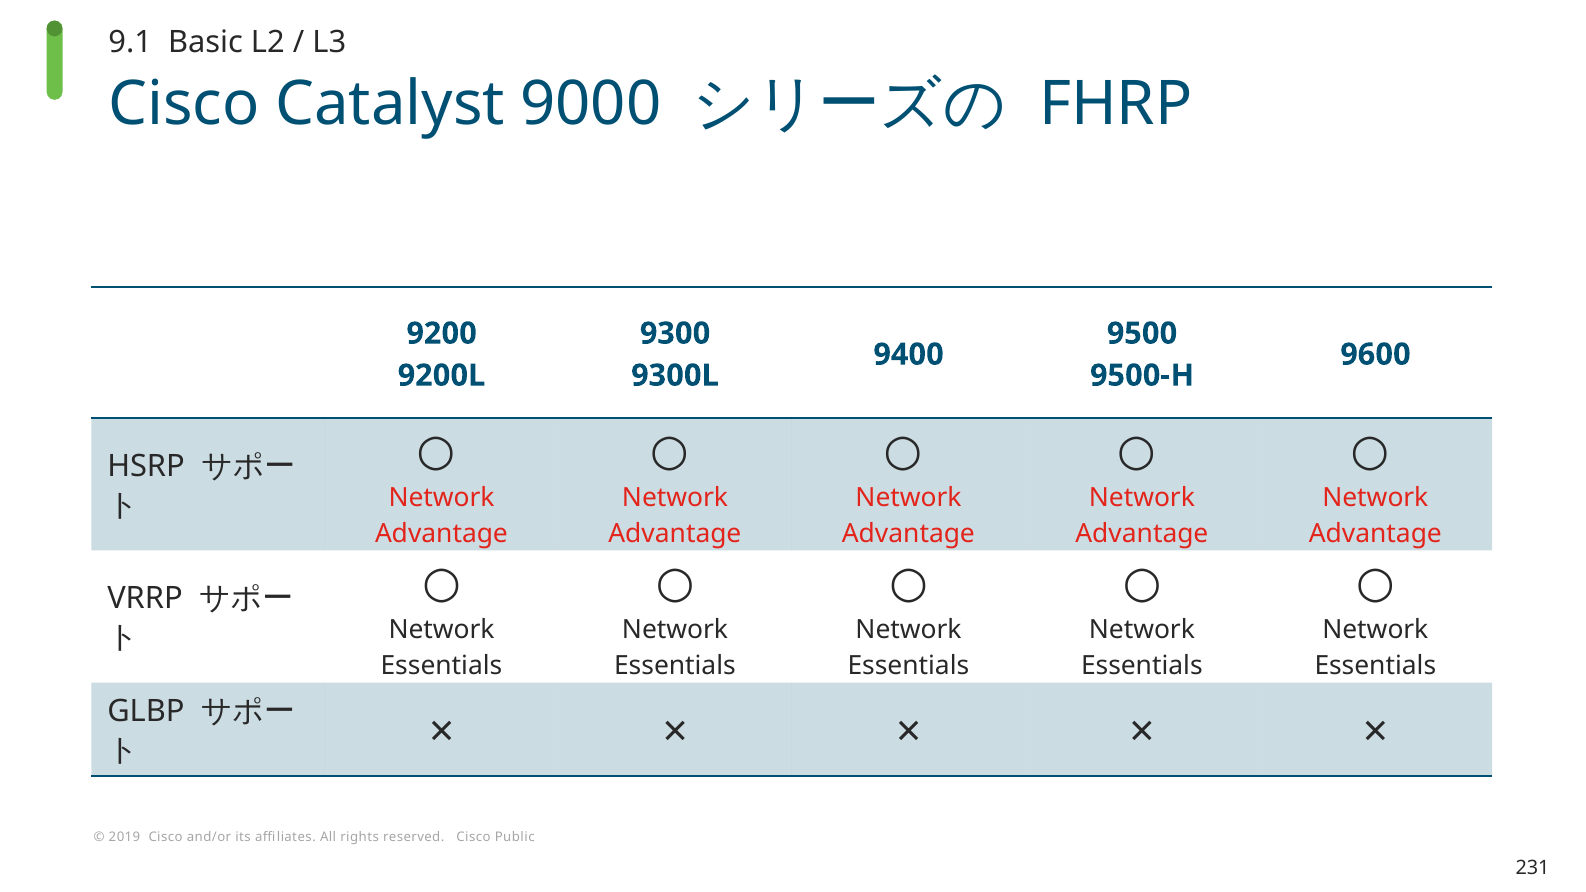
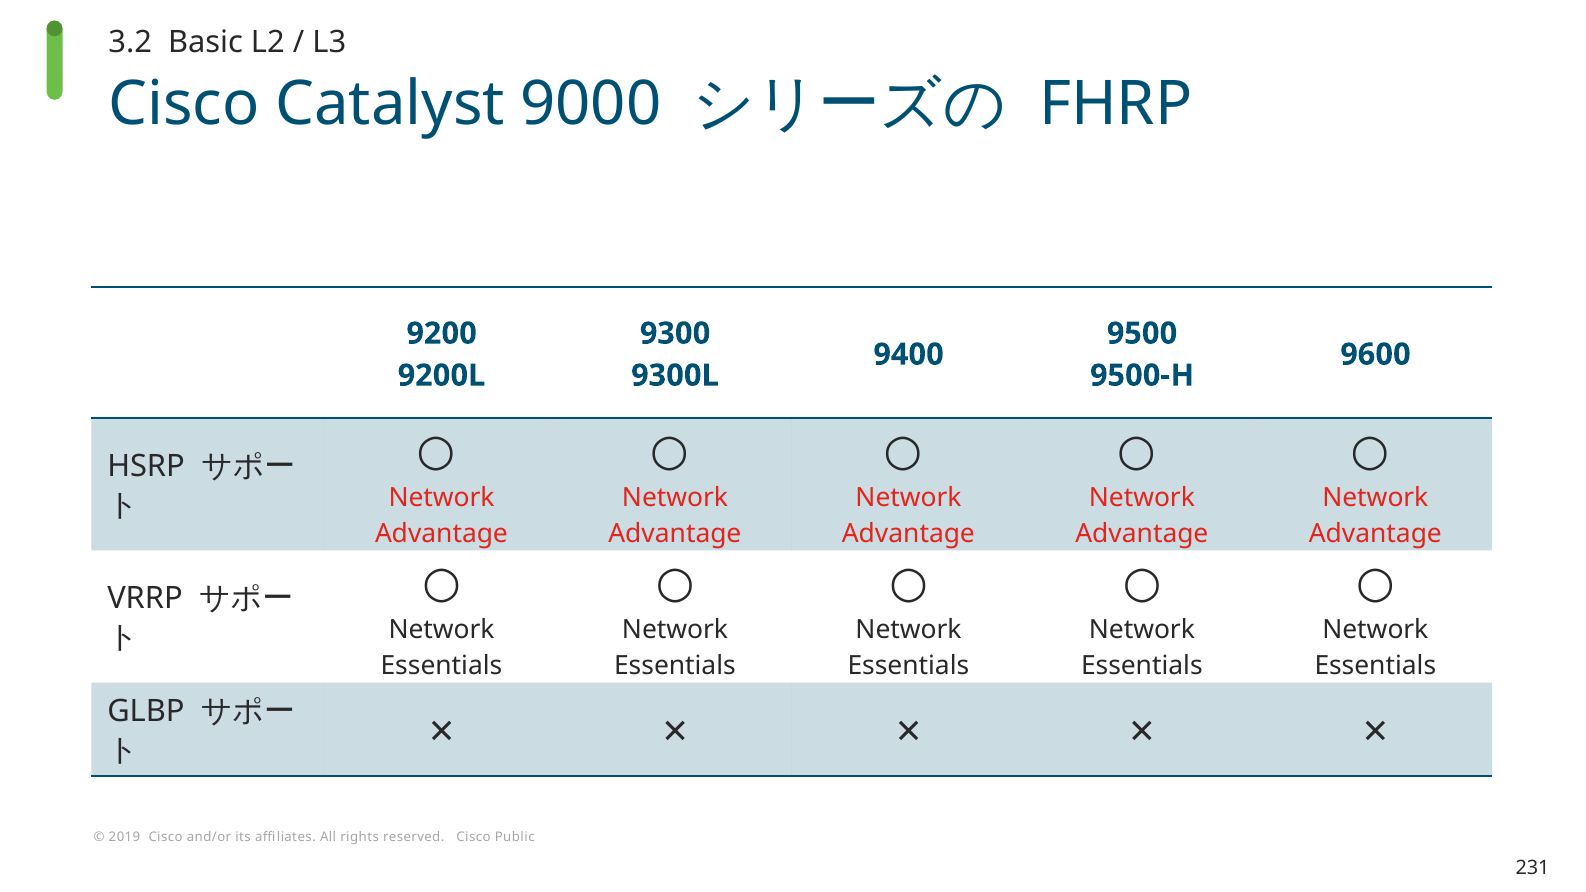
9.1: 9.1 -> 3.2
